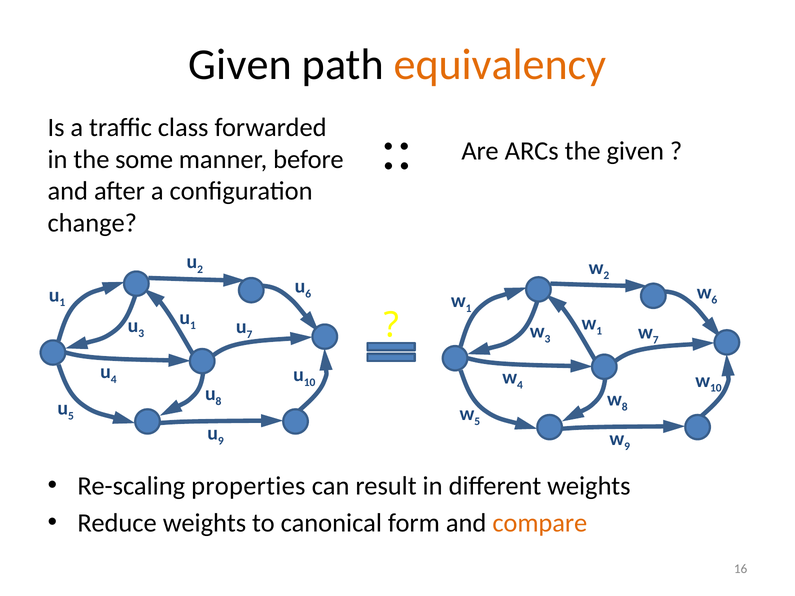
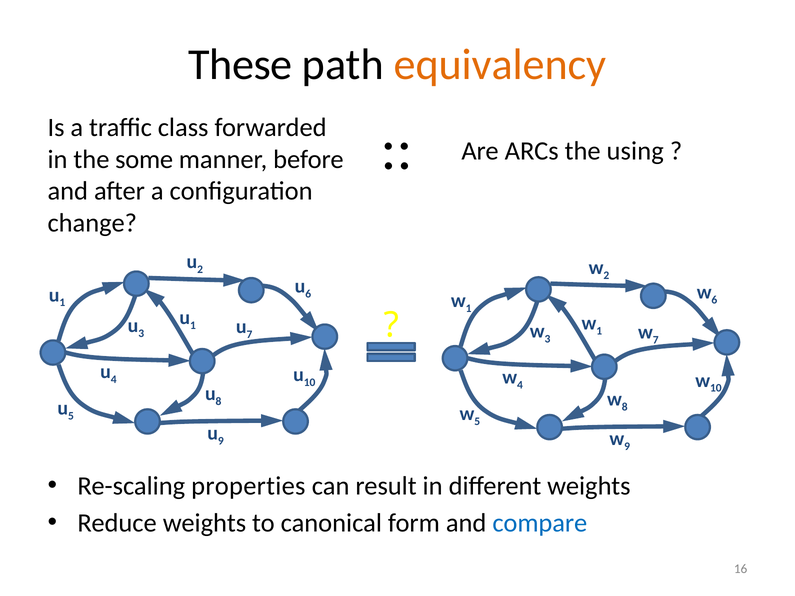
Given at (240, 65): Given -> These
the given: given -> using
compare colour: orange -> blue
